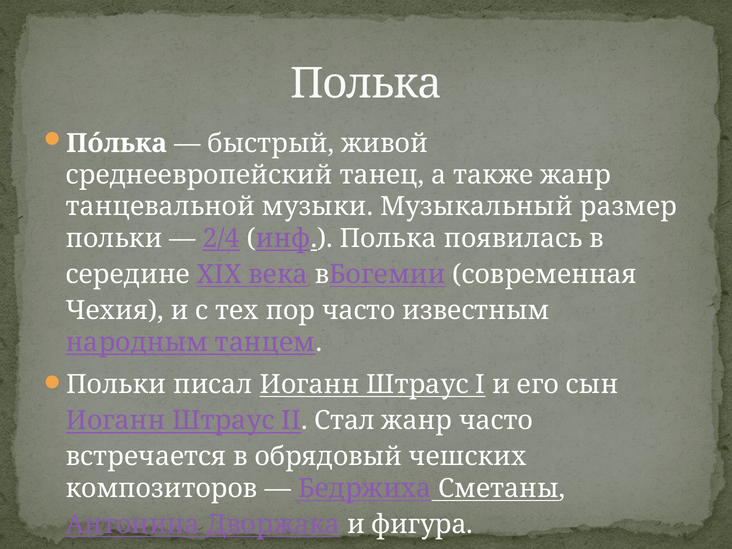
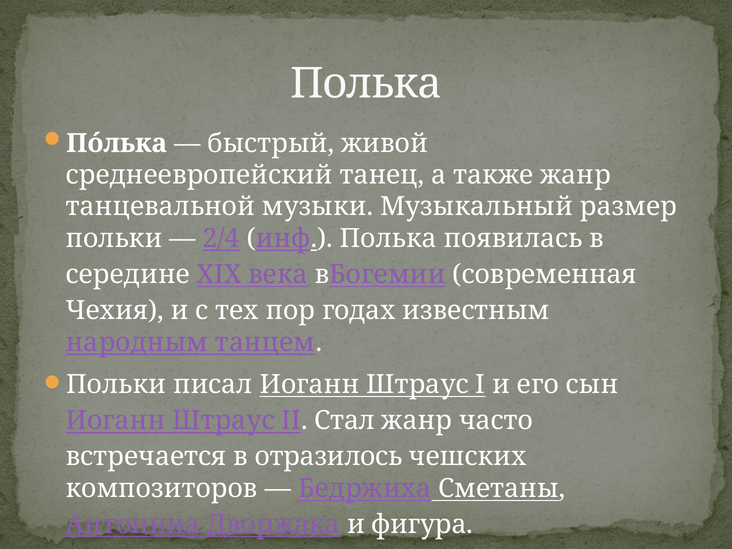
пор часто: часто -> годах
обрядовый: обрядовый -> отразилось
